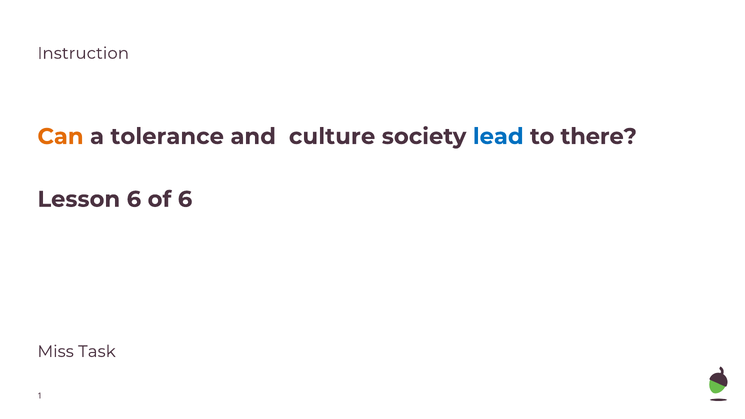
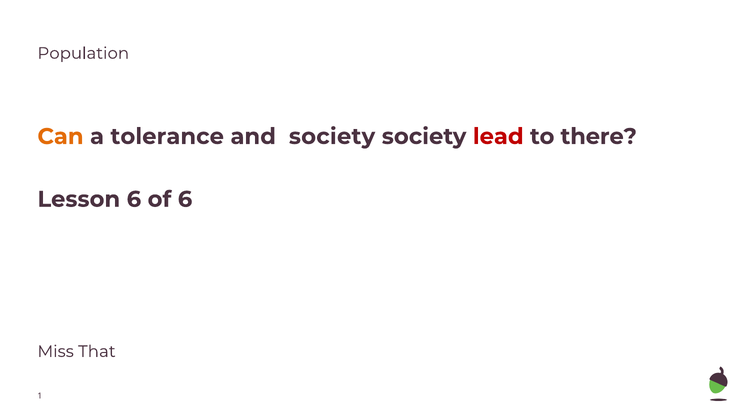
Instruction: Instruction -> Population
and culture: culture -> society
lead colour: blue -> red
Task: Task -> That
